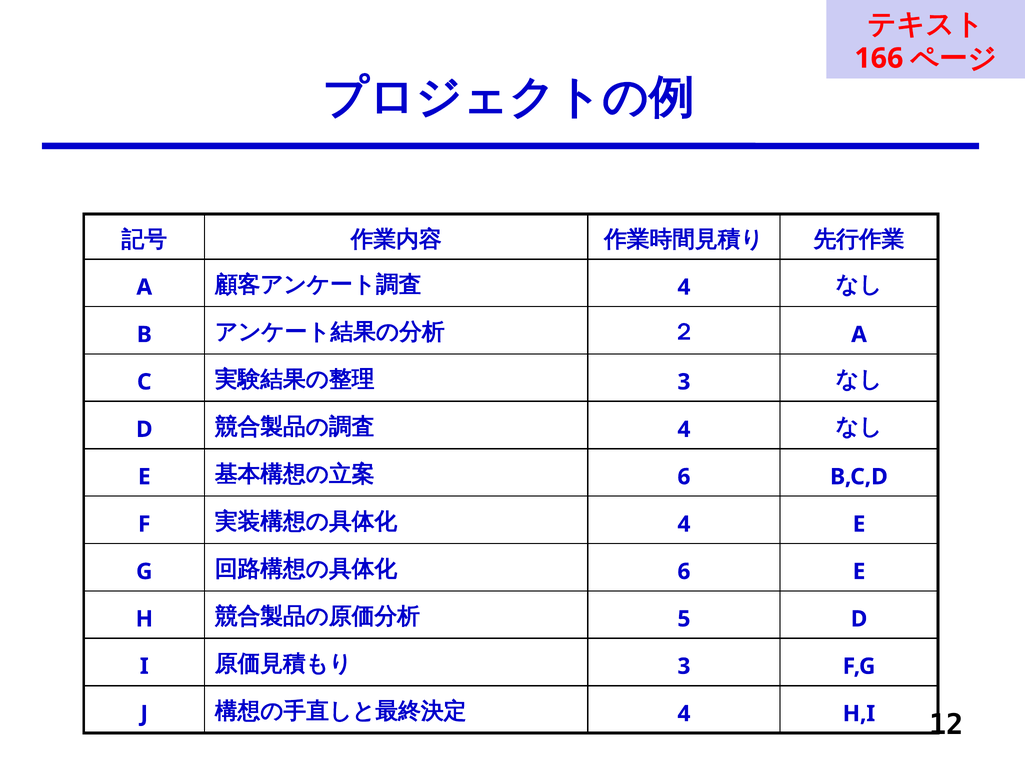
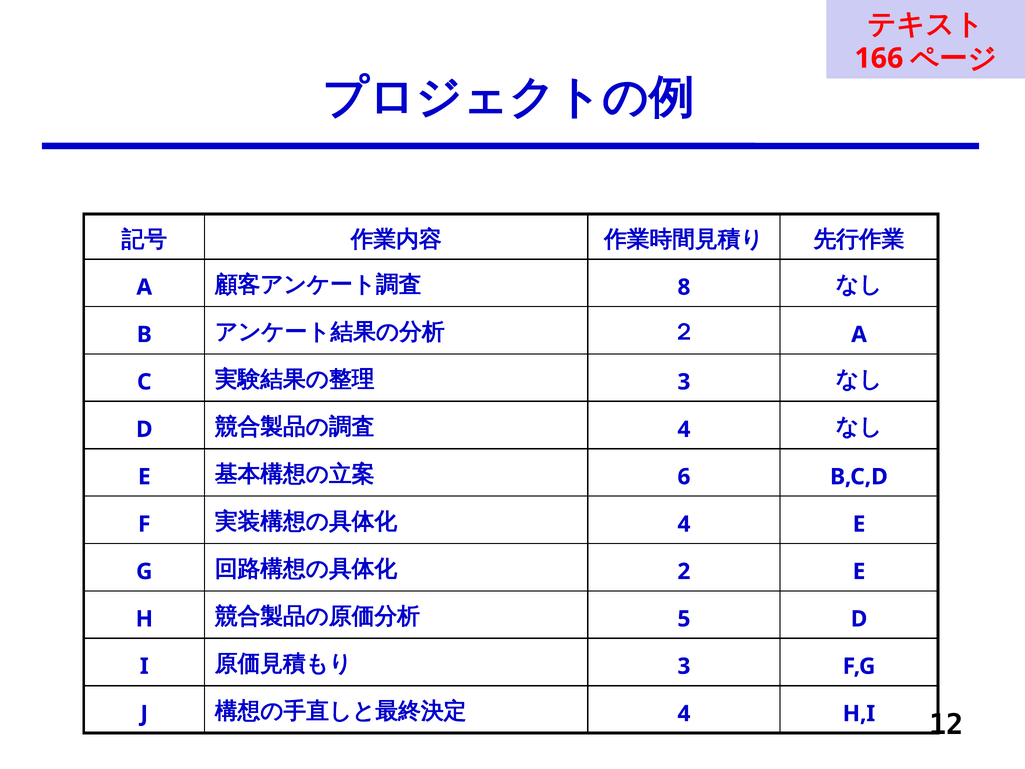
4 at (684, 287): 4 -> 8
6 at (684, 571): 6 -> 2
